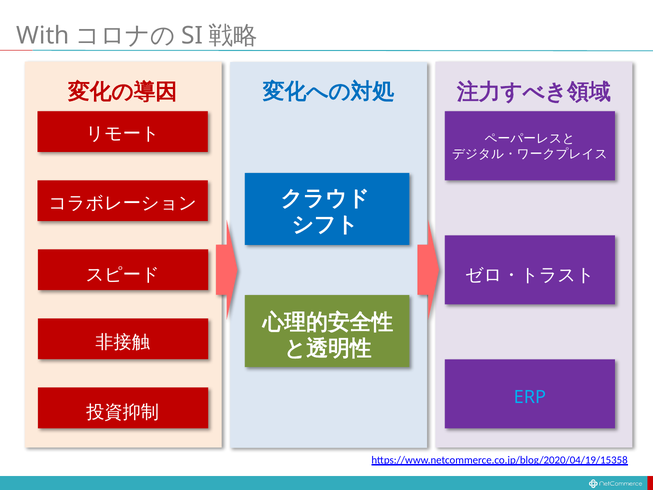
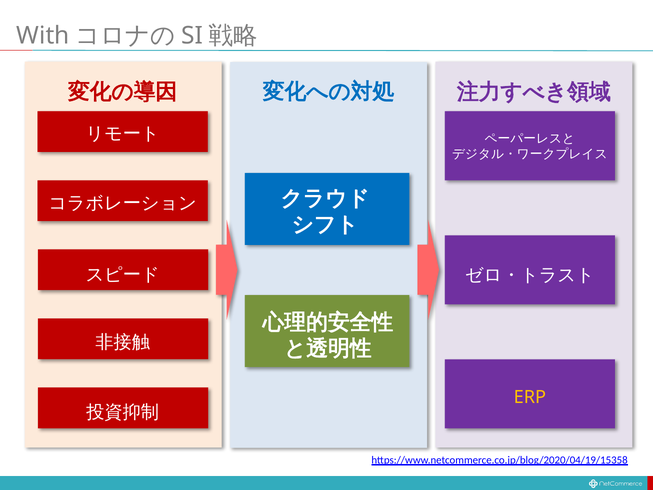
ERP colour: light blue -> yellow
